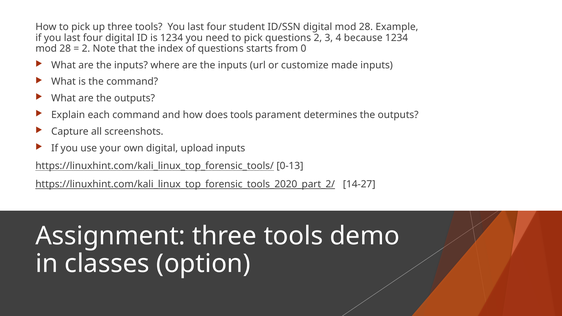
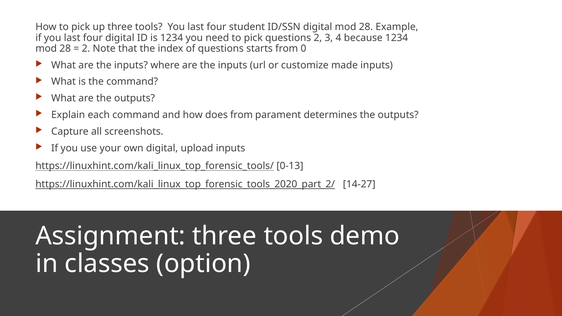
does tools: tools -> from
